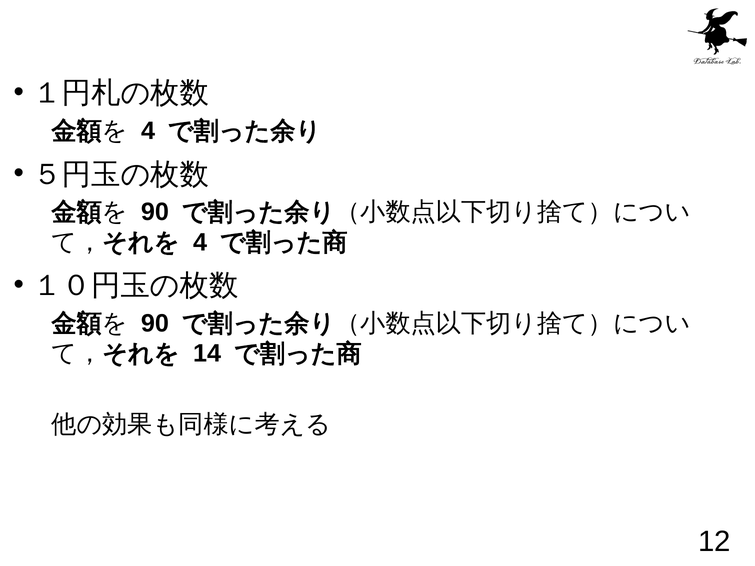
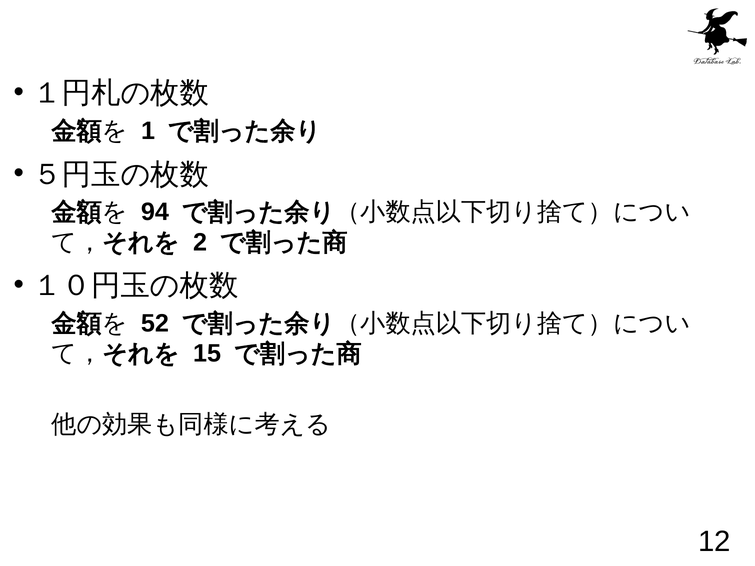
4 at (148, 131): 4 -> 1
90 at (155, 212): 90 -> 94
4 at (200, 242): 4 -> 2
90 at (155, 324): 90 -> 52
14: 14 -> 15
